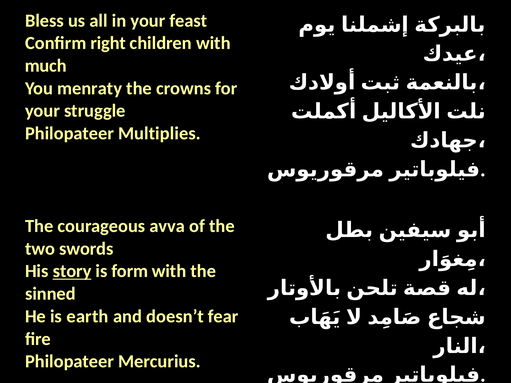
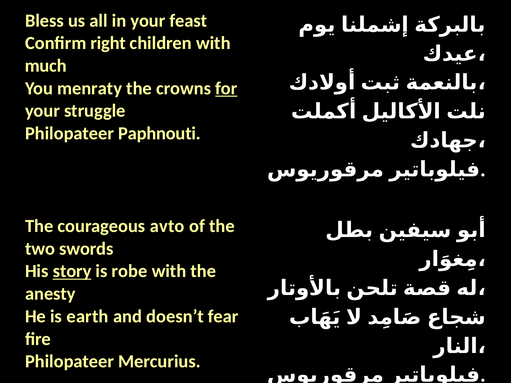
for underline: none -> present
Multiplies: Multiplies -> Paphnouti
avva: avva -> avto
form: form -> robe
sinned: sinned -> anesty
